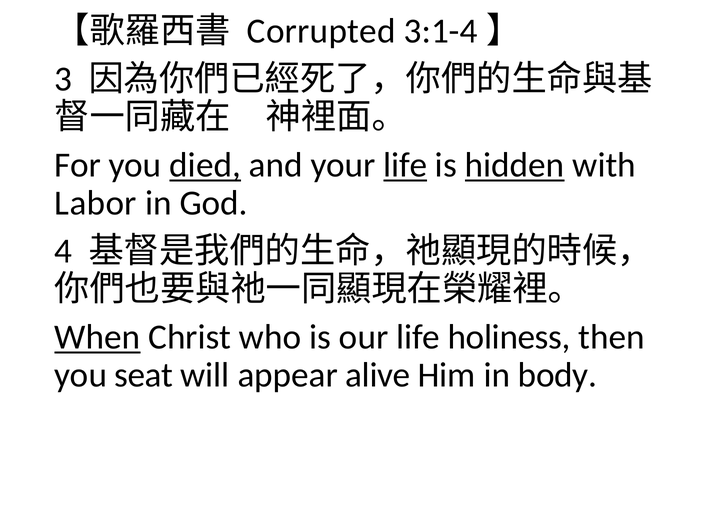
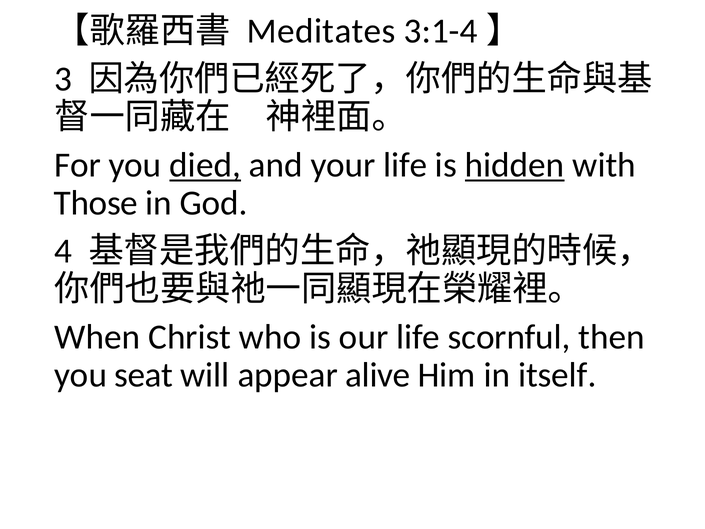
Corrupted: Corrupted -> Meditates
life at (405, 165) underline: present -> none
Labor: Labor -> Those
When underline: present -> none
holiness: holiness -> scornful
body: body -> itself
